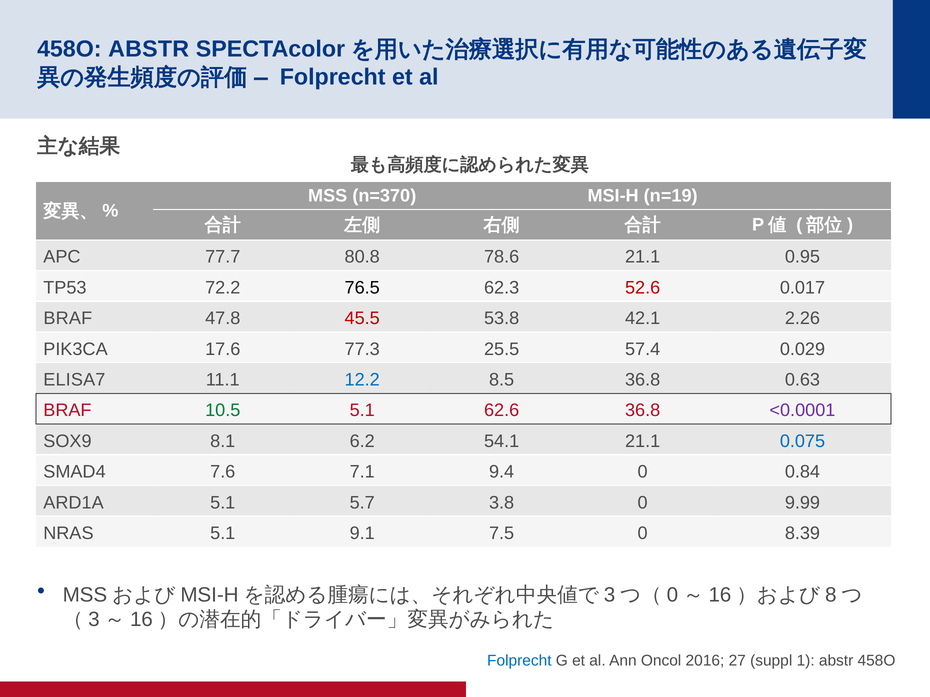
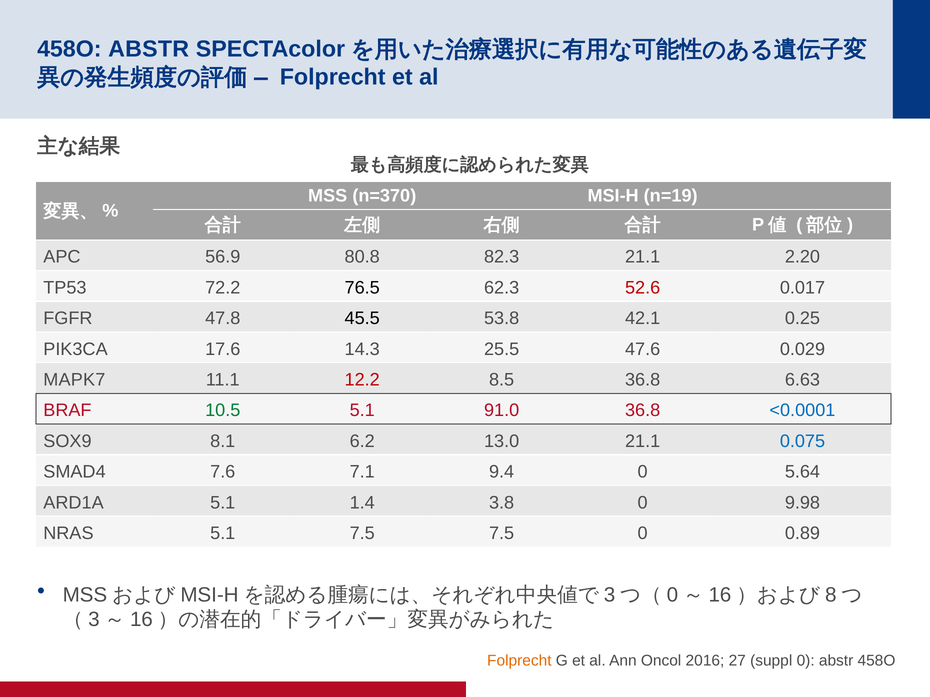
77.7: 77.7 -> 56.9
78.6: 78.6 -> 82.3
0.95: 0.95 -> 2.20
BRAF at (68, 319): BRAF -> FGFR
45.5 colour: red -> black
2.26: 2.26 -> 0.25
77.3: 77.3 -> 14.3
57.4: 57.4 -> 47.6
ELISA7: ELISA7 -> MAPK7
12.2 colour: blue -> red
0.63: 0.63 -> 6.63
62.6: 62.6 -> 91.0
<0.0001 colour: purple -> blue
54.1: 54.1 -> 13.0
0.84: 0.84 -> 5.64
5.7: 5.7 -> 1.4
9.99: 9.99 -> 9.98
5.1 9.1: 9.1 -> 7.5
8.39: 8.39 -> 0.89
Folprecht at (519, 661) colour: blue -> orange
suppl 1: 1 -> 0
